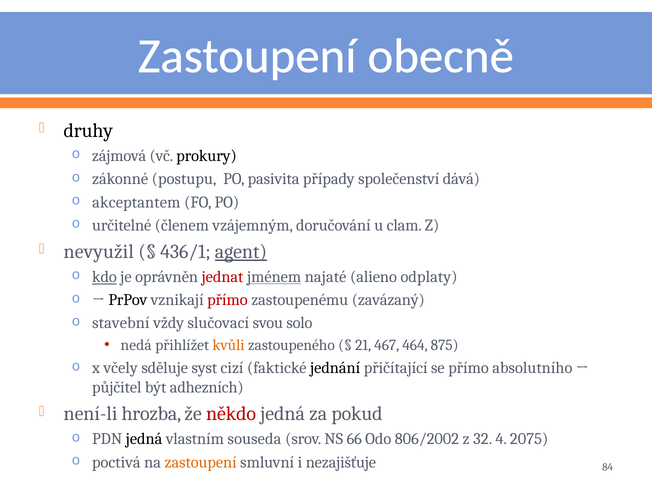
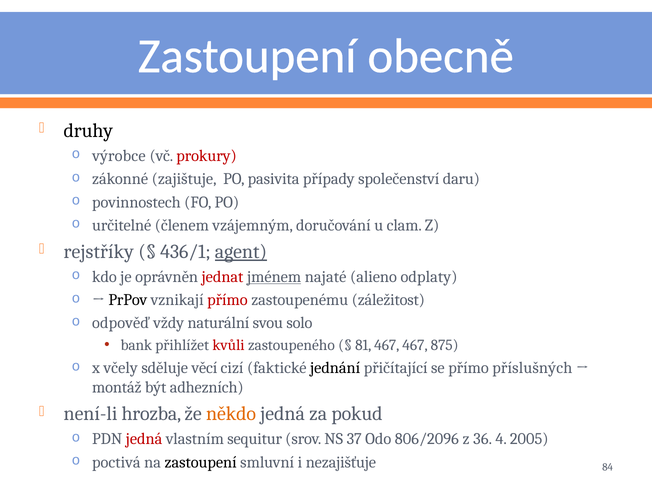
zájmová: zájmová -> výrobce
prokury colour: black -> red
postupu: postupu -> zajištuje
dává: dává -> daru
akceptantem: akceptantem -> povinnostech
nevyužil: nevyužil -> rejstříky
kdo underline: present -> none
zavázaný: zavázaný -> záležitost
stavební: stavební -> odpověď
slučovací: slučovací -> naturální
nedá: nedá -> bank
kvůli colour: orange -> red
21: 21 -> 81
467 464: 464 -> 467
syst: syst -> věcí
absolutního: absolutního -> příslušných
půjčitel: půjčitel -> montáž
někdo colour: red -> orange
jedná at (144, 439) colour: black -> red
souseda: souseda -> sequitur
66: 66 -> 37
806/2002: 806/2002 -> 806/2096
32: 32 -> 36
2075: 2075 -> 2005
zastoupení at (201, 462) colour: orange -> black
